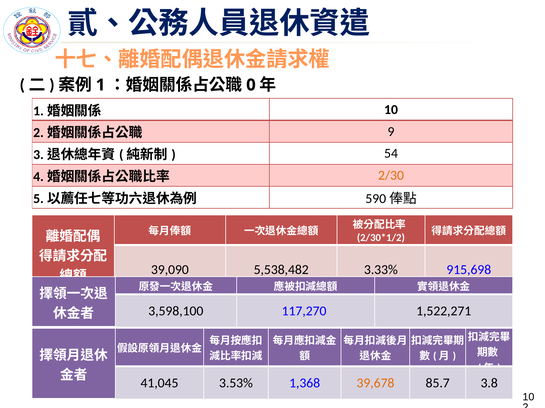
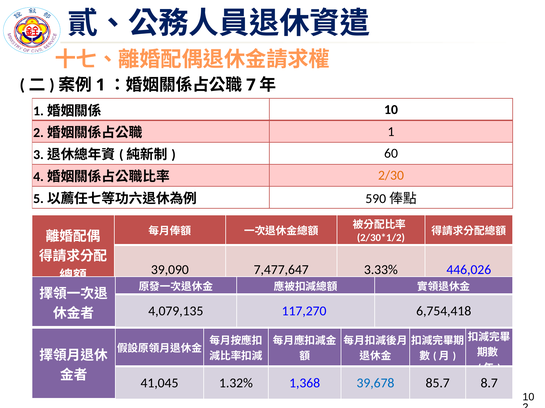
0: 0 -> 7
9 at (391, 132): 9 -> 1
54: 54 -> 60
5,538,482: 5,538,482 -> 7,477,647
915,698: 915,698 -> 446,026
3,598,100: 3,598,100 -> 4,079,135
1,522,271: 1,522,271 -> 6,754,418
3.53%: 3.53% -> 1.32%
39,678 colour: orange -> blue
3.8: 3.8 -> 8.7
